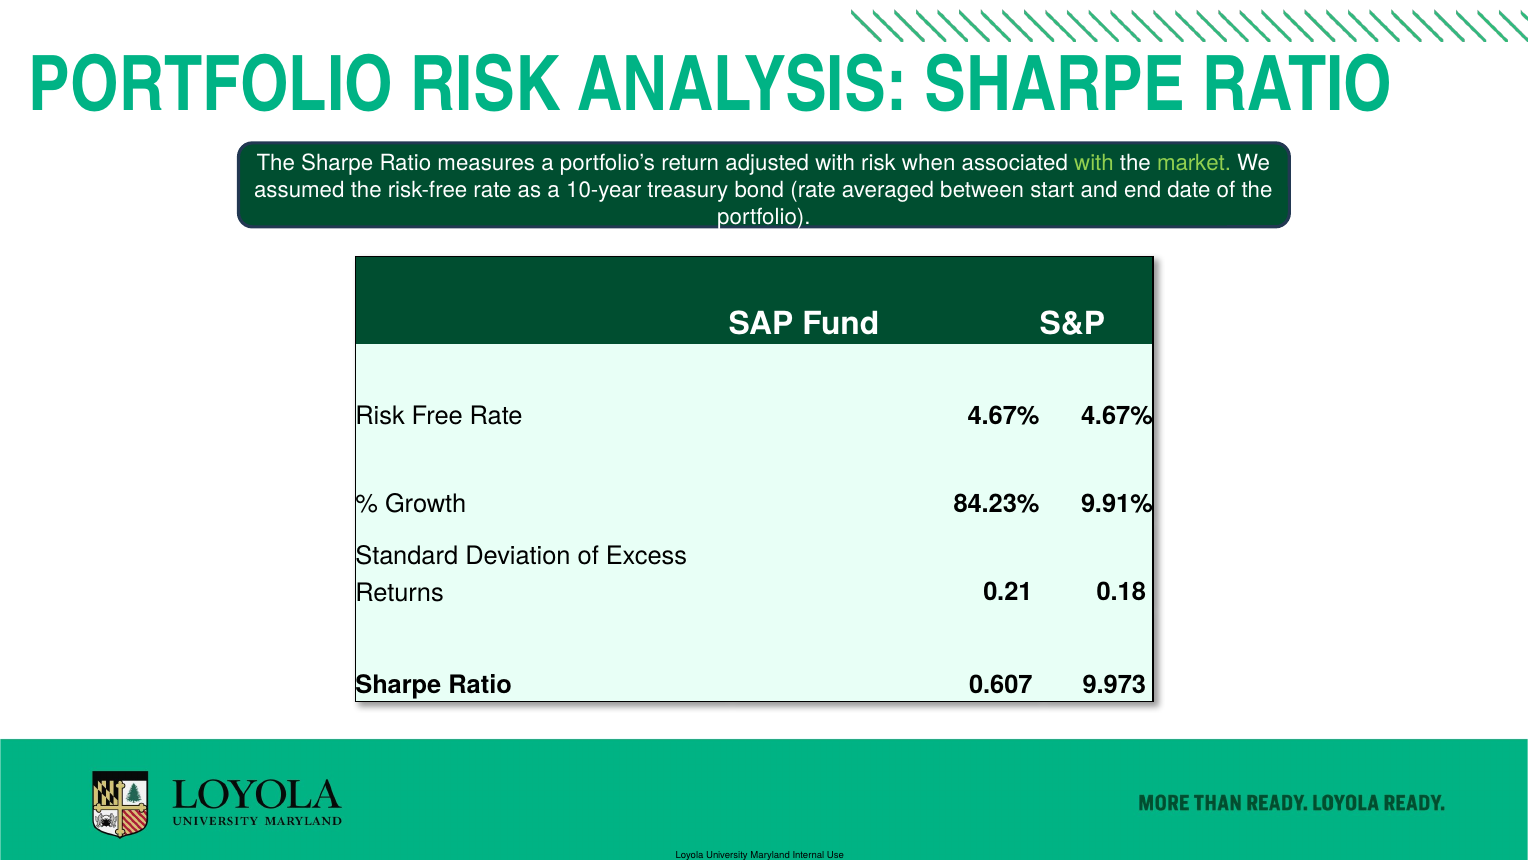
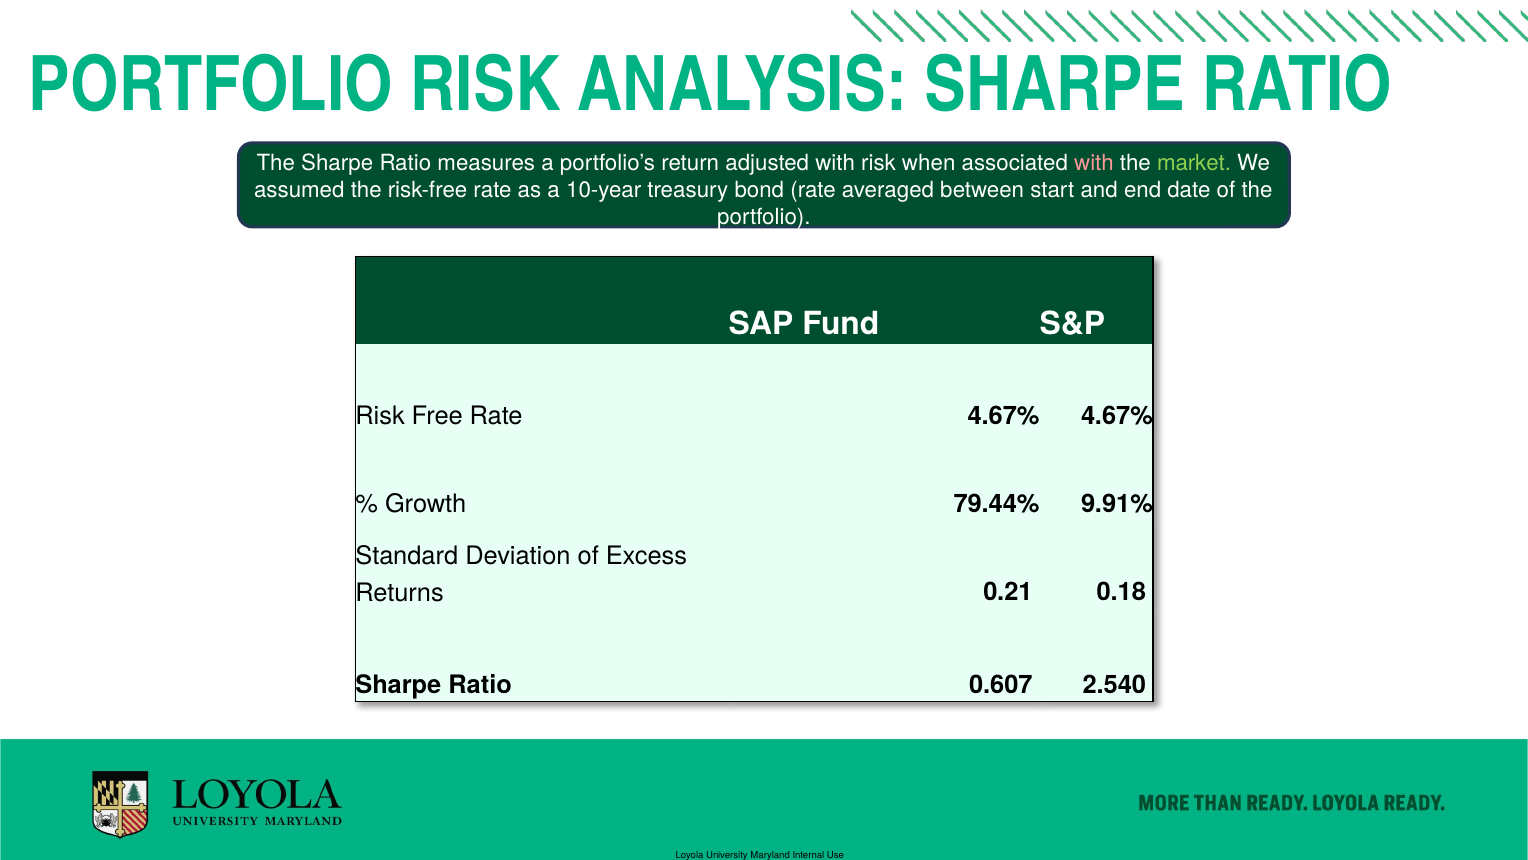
with at (1094, 163) colour: light green -> pink
84.23%: 84.23% -> 79.44%
9.973: 9.973 -> 2.540
